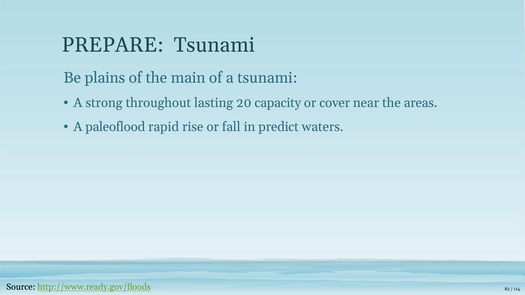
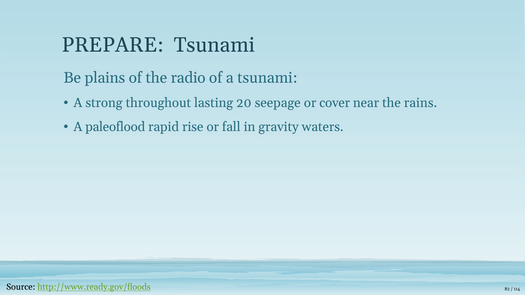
main: main -> radio
capacity: capacity -> seepage
areas: areas -> rains
predict: predict -> gravity
